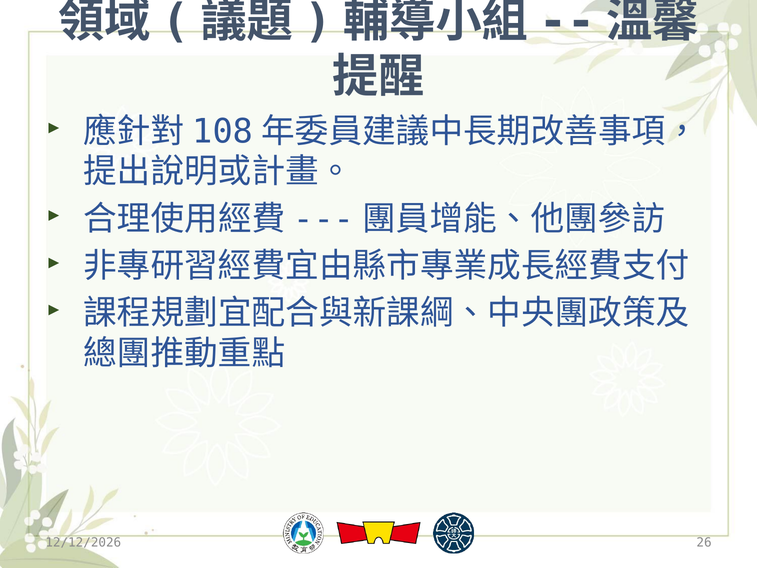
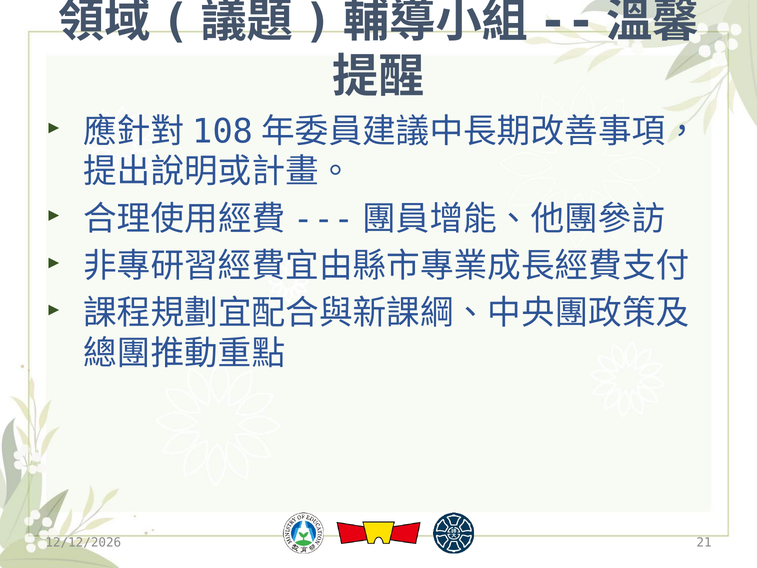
26: 26 -> 21
